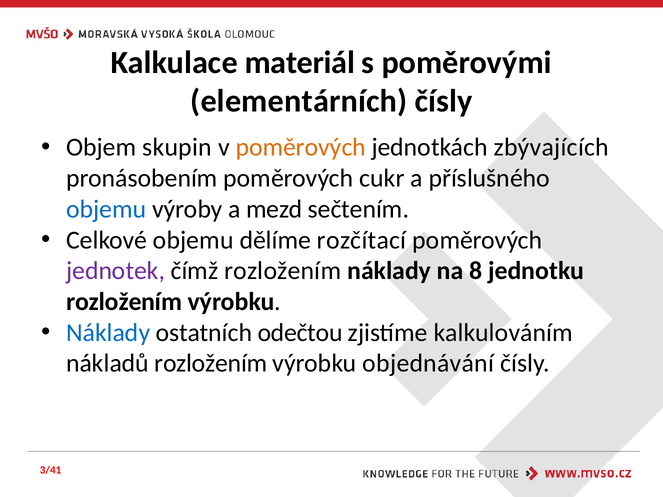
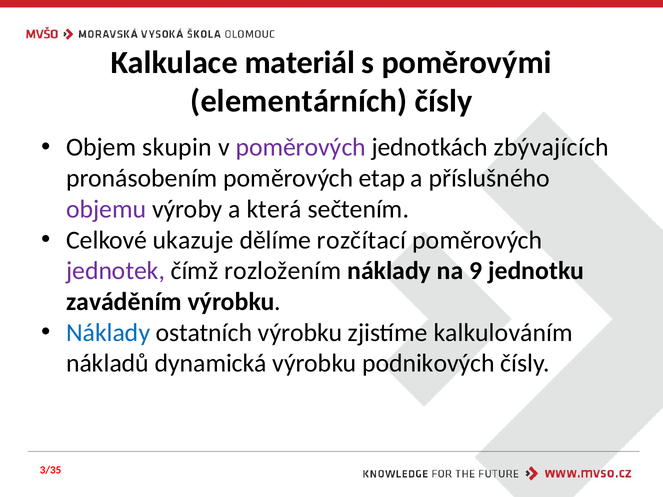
poměrových at (301, 147) colour: orange -> purple
cukr: cukr -> etap
objemu at (106, 209) colour: blue -> purple
mezd: mezd -> která
Celkové objemu: objemu -> ukazuje
8: 8 -> 9
rozložením at (124, 302): rozložením -> zaváděním
ostatních odečtou: odečtou -> výrobku
nákladů rozložením: rozložením -> dynamická
objednávání: objednávání -> podnikových
3/41: 3/41 -> 3/35
